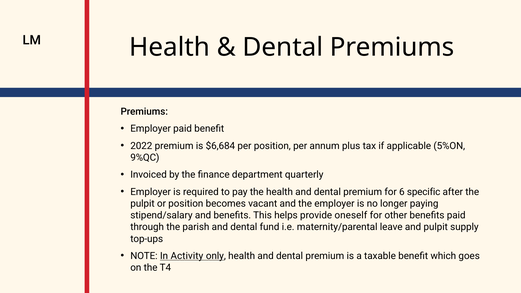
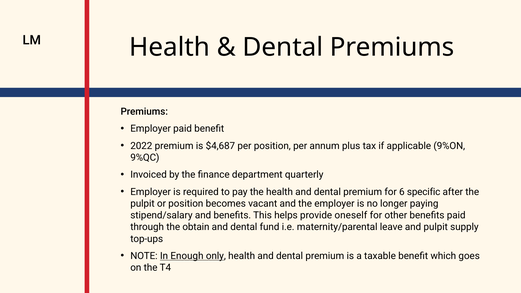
$6,684: $6,684 -> $4,687
5%ON: 5%ON -> 9%ON
parish: parish -> obtain
Activity: Activity -> Enough
